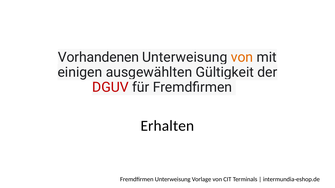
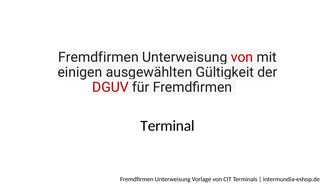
Vorhandenen at (98, 57): Vorhandenen -> Fremdfirmen
von at (242, 57) colour: orange -> red
Erhalten: Erhalten -> Terminal
